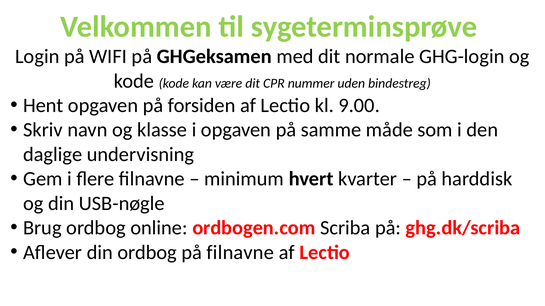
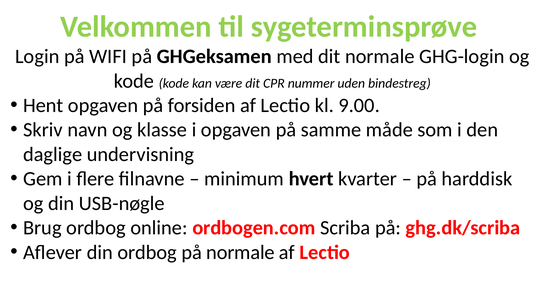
på filnavne: filnavne -> normale
